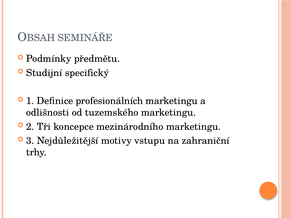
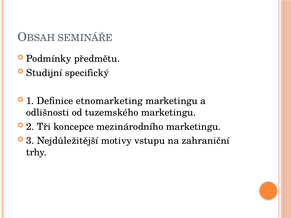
profesionálních: profesionálních -> etnomarketing
